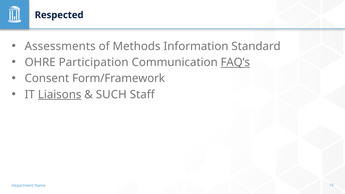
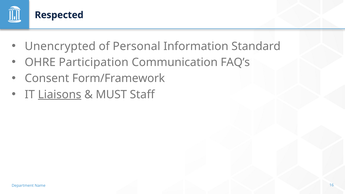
Assessments: Assessments -> Unencrypted
Methods: Methods -> Personal
FAQ’s underline: present -> none
SUCH: SUCH -> MUST
